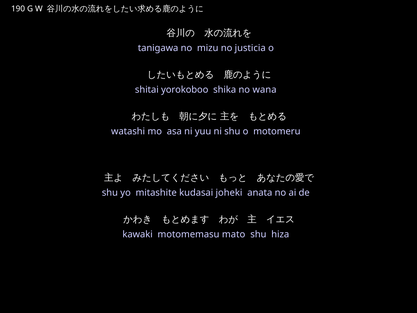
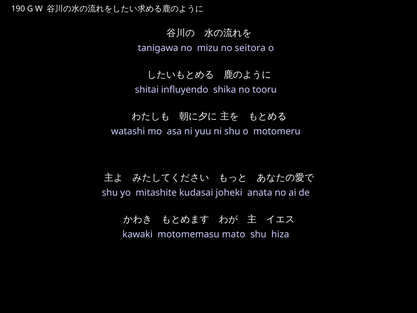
justicia: justicia -> seitora
yorokoboo: yorokoboo -> influyendo
wana: wana -> tooru
